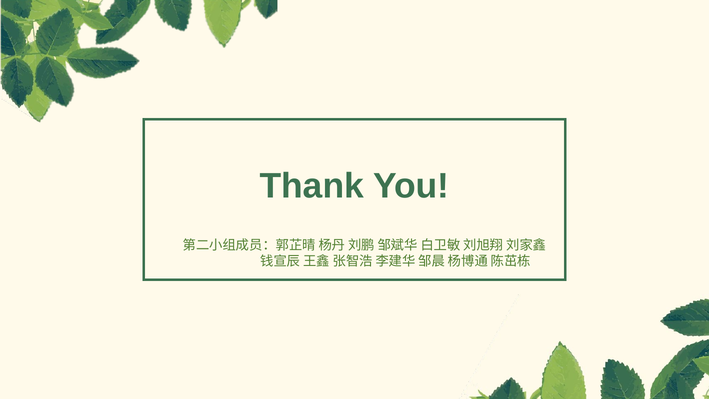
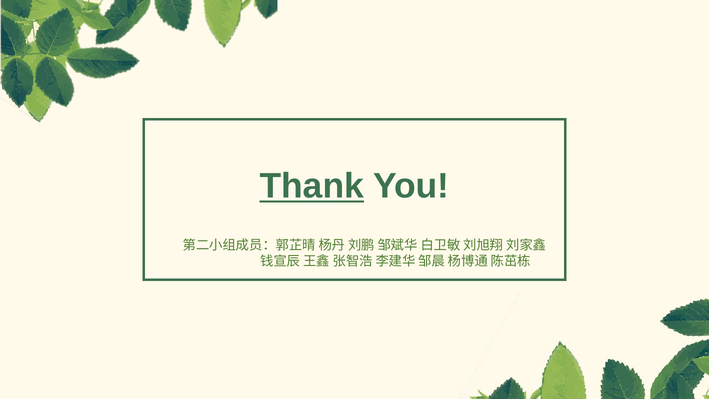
Thank underline: none -> present
